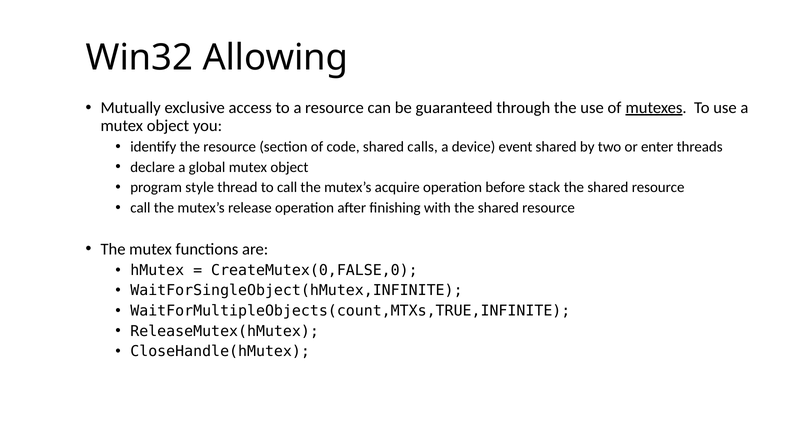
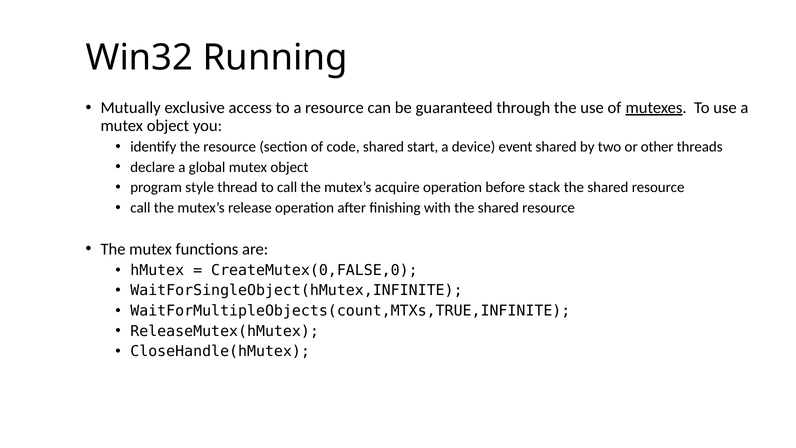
Allowing: Allowing -> Running
calls: calls -> start
enter: enter -> other
